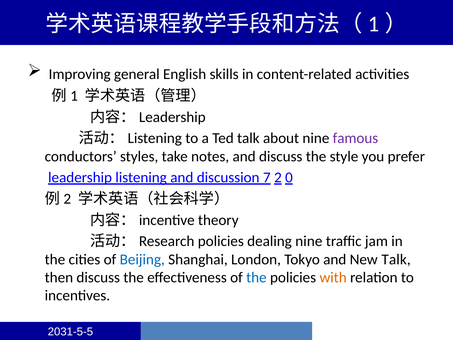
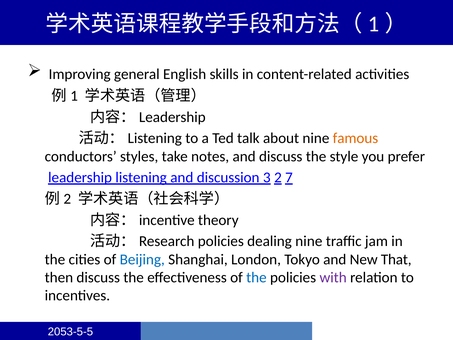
famous colour: purple -> orange
7: 7 -> 3
0: 0 -> 7
New Talk: Talk -> That
with colour: orange -> purple
2031-5-5: 2031-5-5 -> 2053-5-5
